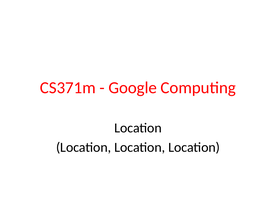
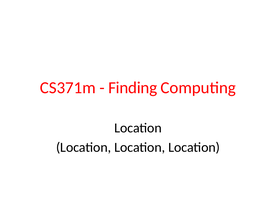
Google: Google -> Finding
